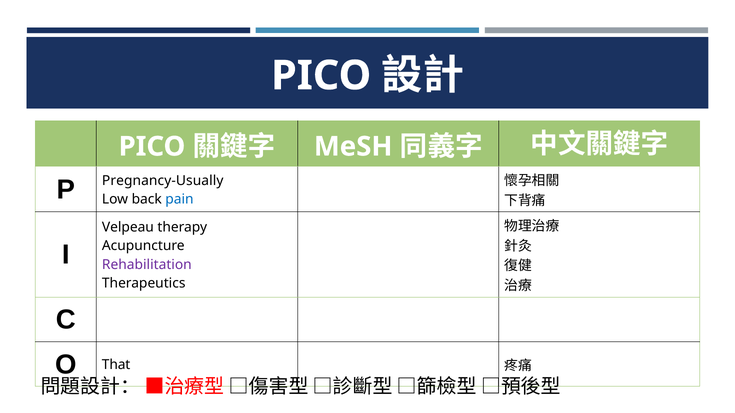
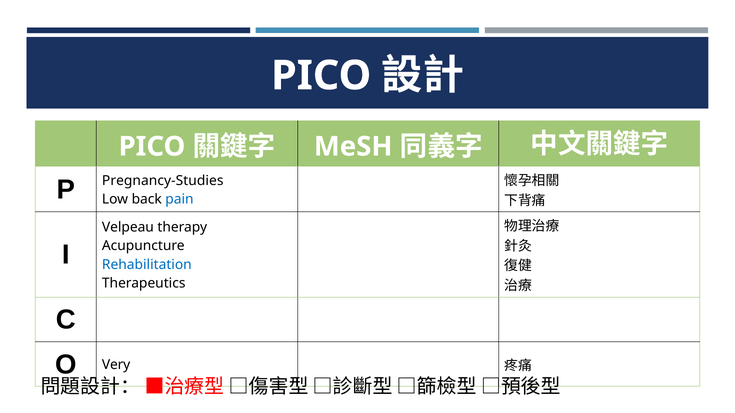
Pregnancy-Usually: Pregnancy-Usually -> Pregnancy-Studies
Rehabilitation colour: purple -> blue
That: That -> Very
